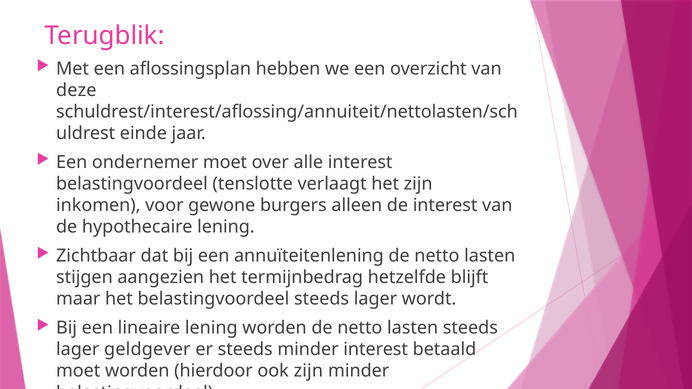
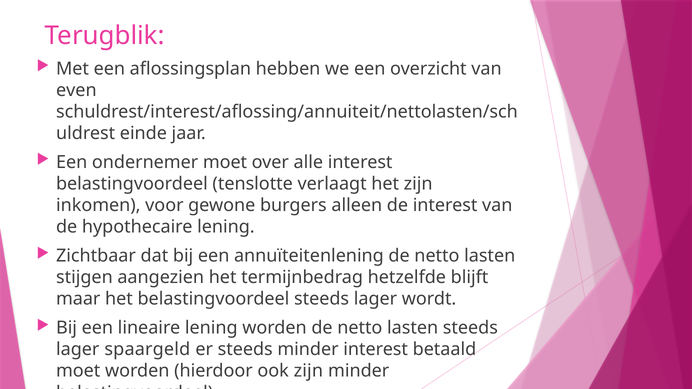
deze: deze -> even
geldgever: geldgever -> spaargeld
